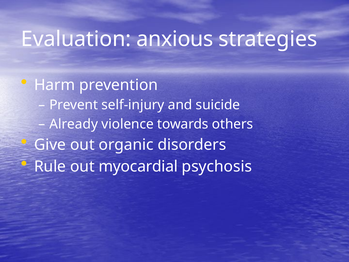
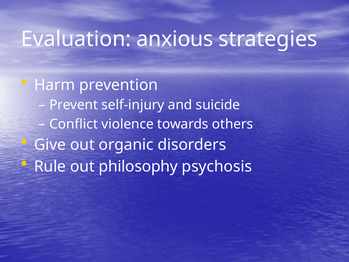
Already: Already -> Conflict
myocardial: myocardial -> philosophy
